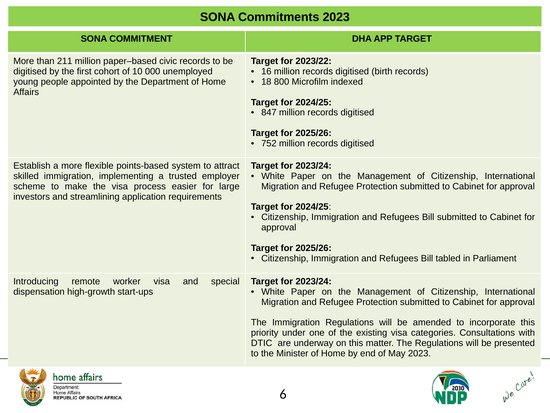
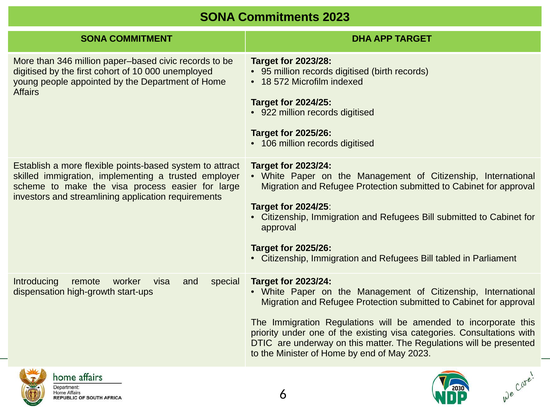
211: 211 -> 346
2023/22: 2023/22 -> 2023/28
16: 16 -> 95
800: 800 -> 572
847: 847 -> 922
752: 752 -> 106
